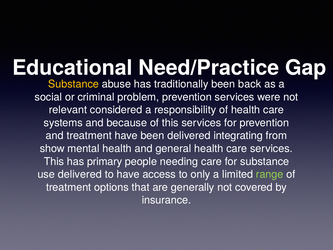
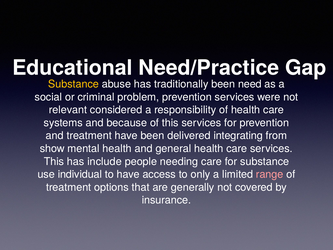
back: back -> need
primary: primary -> include
use delivered: delivered -> individual
range colour: light green -> pink
